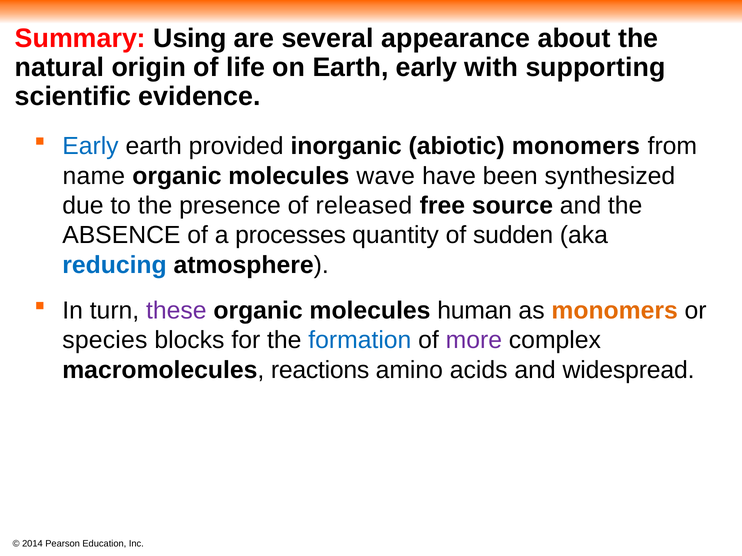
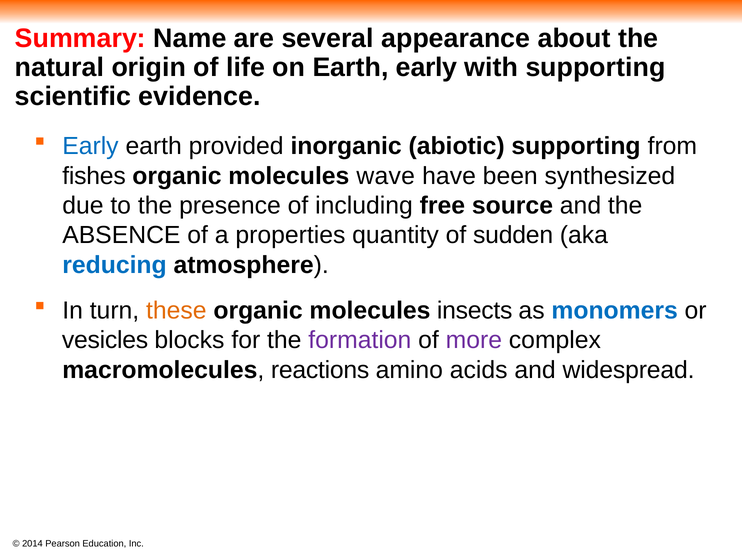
Using: Using -> Name
abiotic monomers: monomers -> supporting
name: name -> fishes
released: released -> including
processes: processes -> properties
these colour: purple -> orange
human: human -> insects
monomers at (615, 311) colour: orange -> blue
species: species -> vesicles
formation colour: blue -> purple
